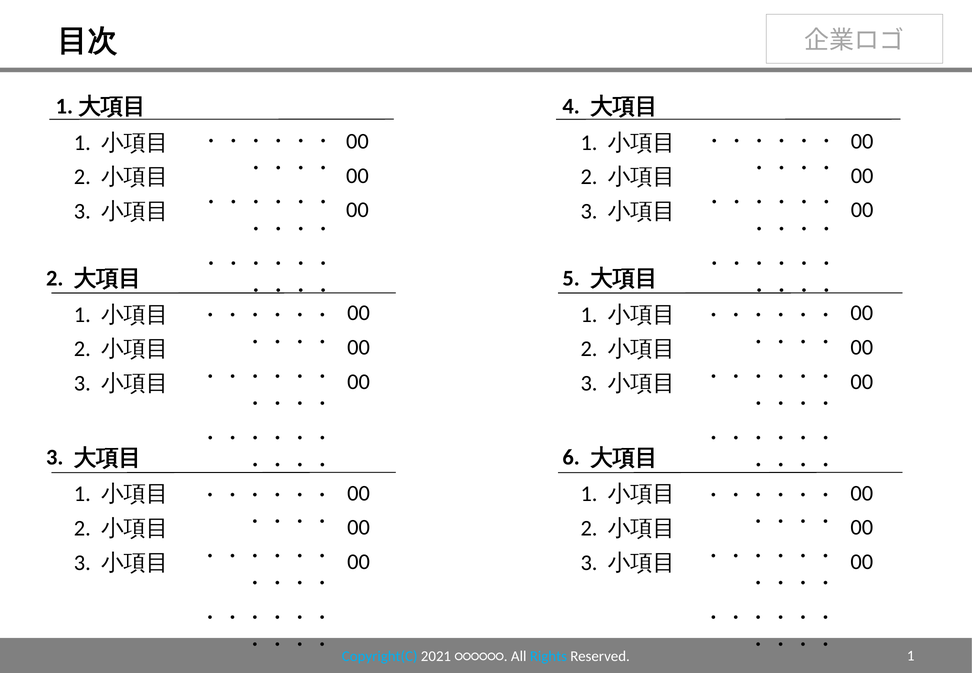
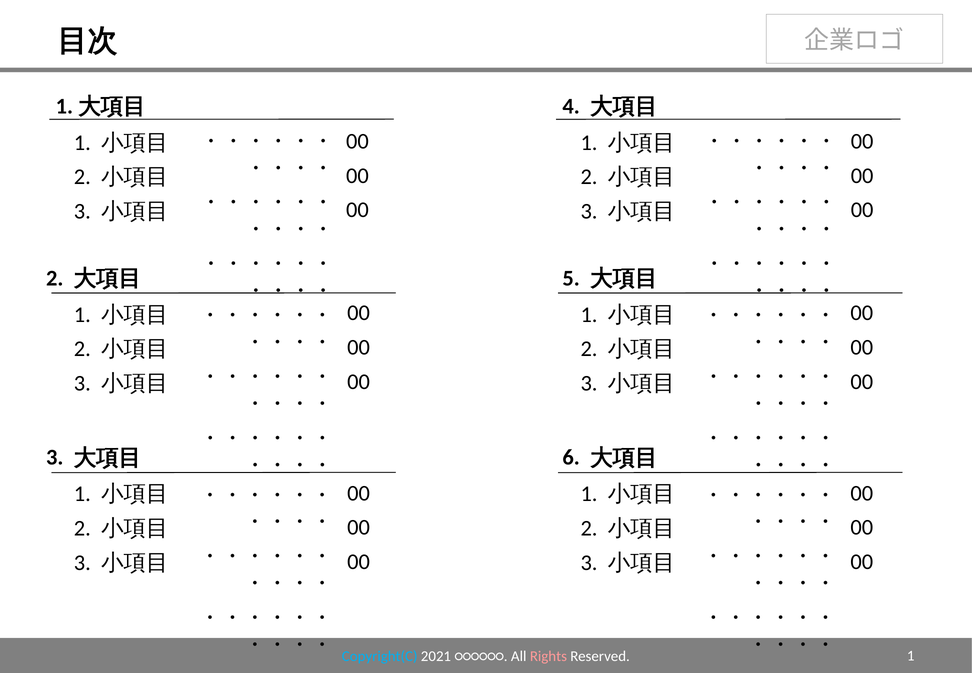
Rights colour: light blue -> pink
